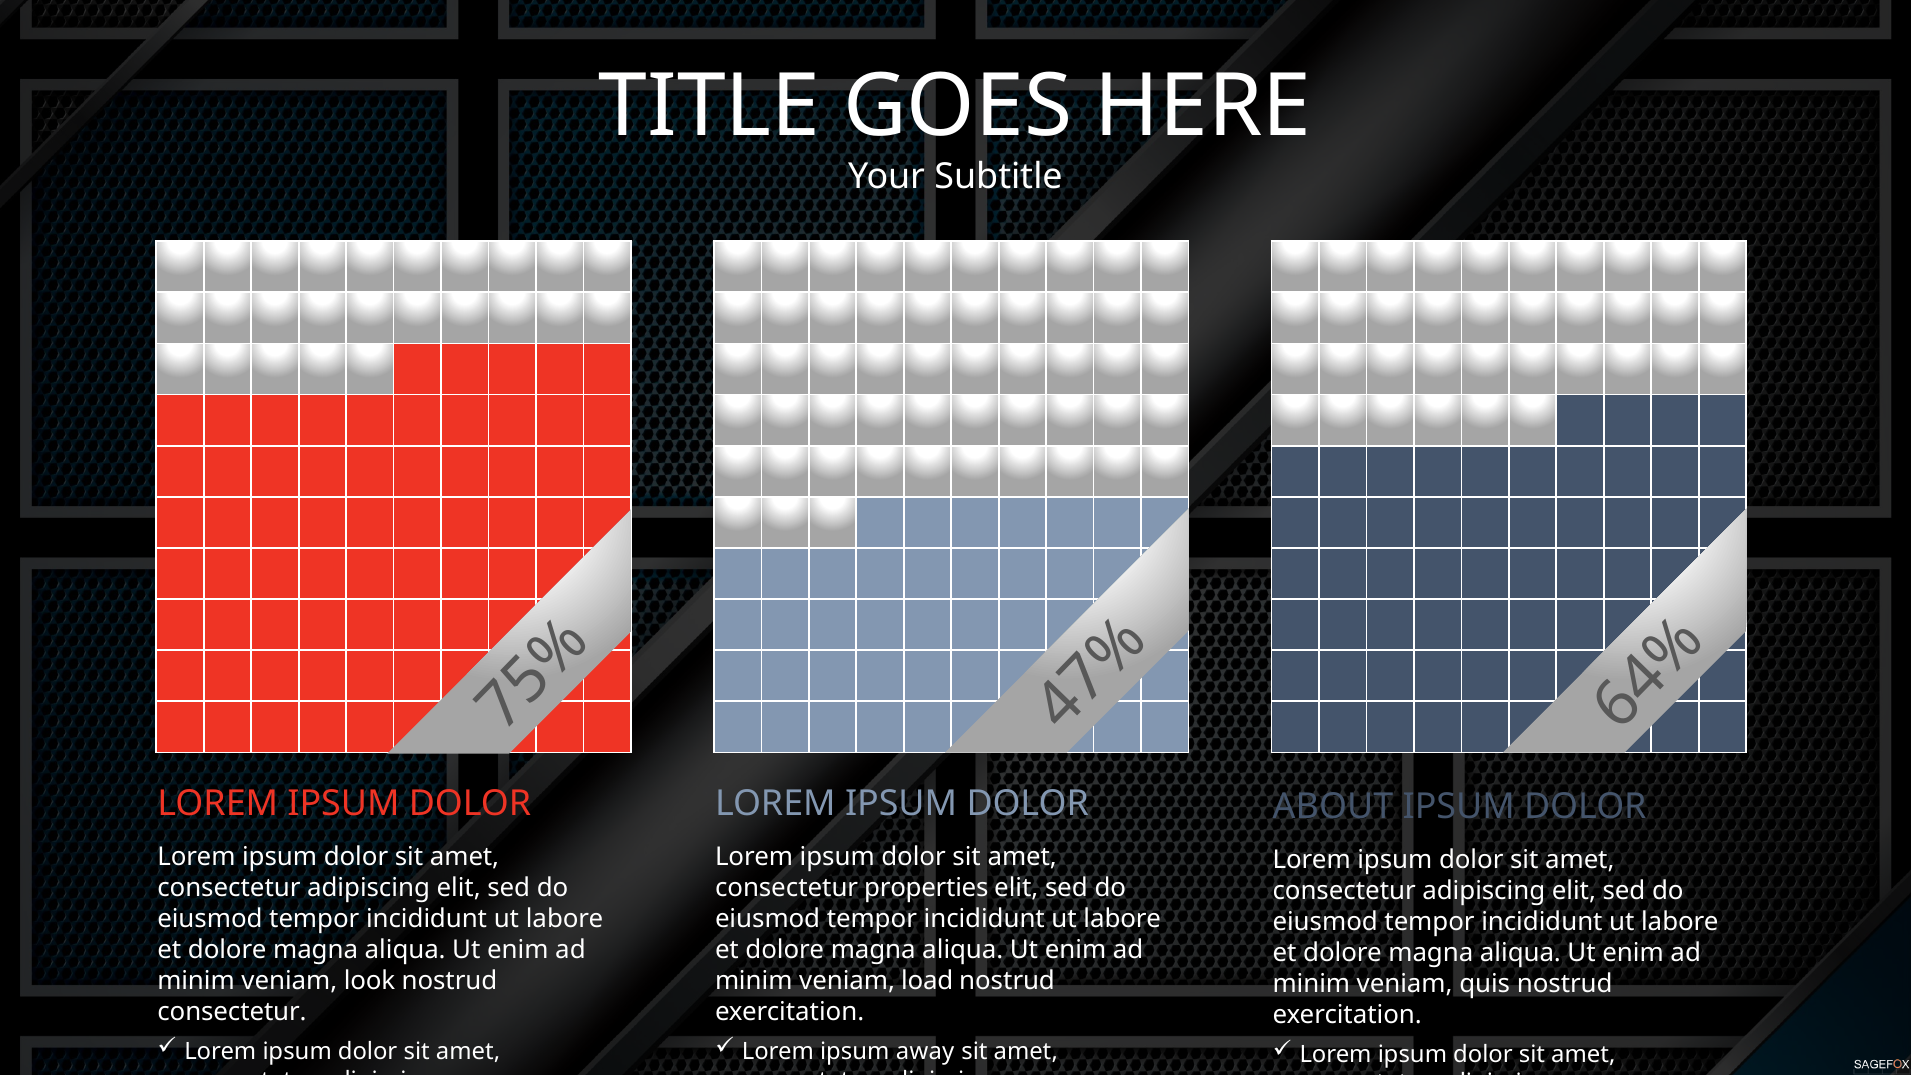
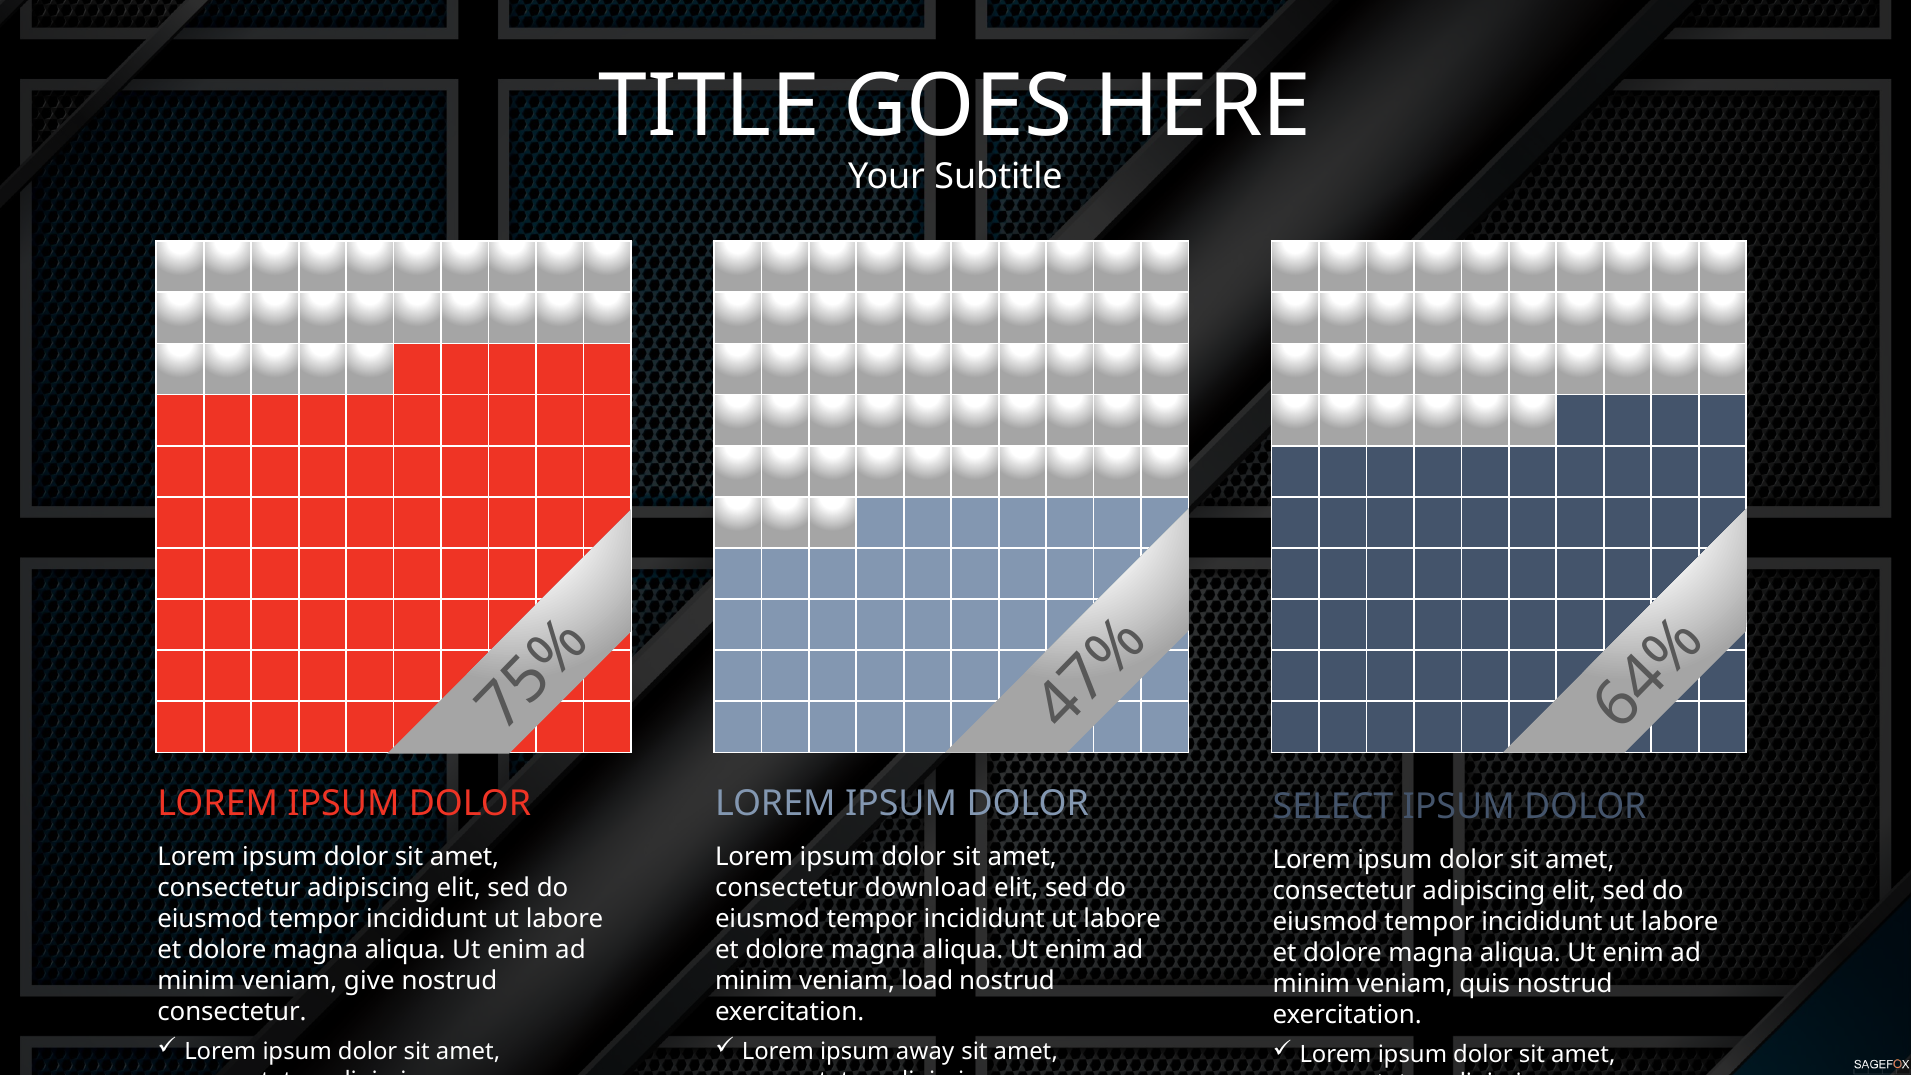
ABOUT: ABOUT -> SELECT
properties: properties -> download
look: look -> give
